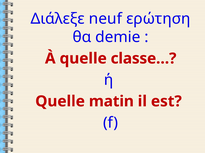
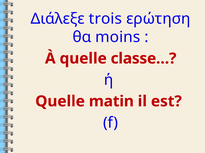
neuf: neuf -> trois
demie: demie -> moins
